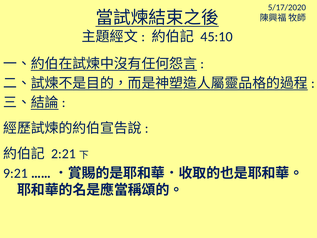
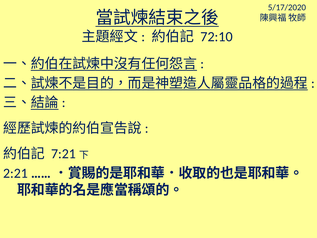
45:10: 45:10 -> 72:10
2:21: 2:21 -> 7:21
9:21: 9:21 -> 2:21
